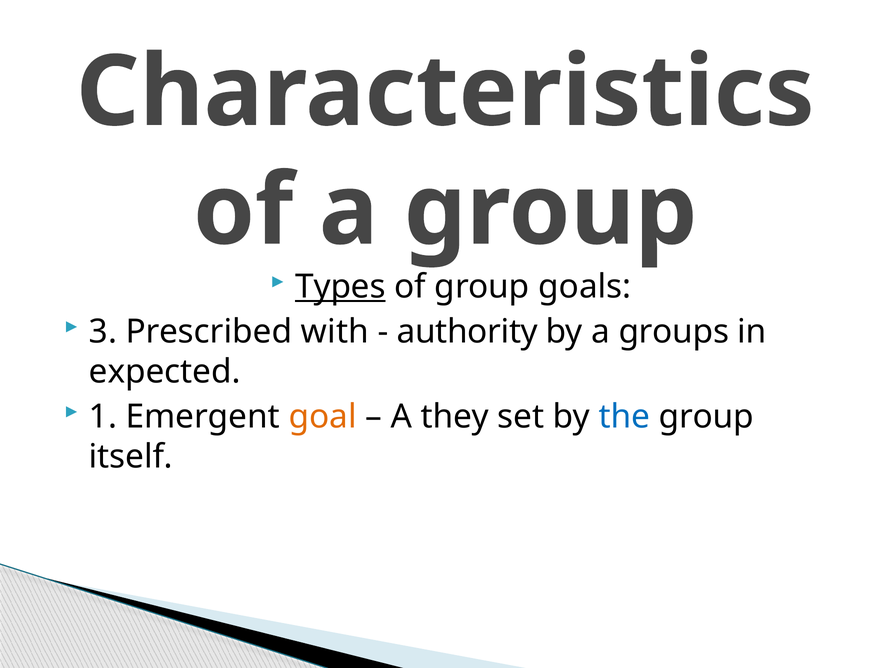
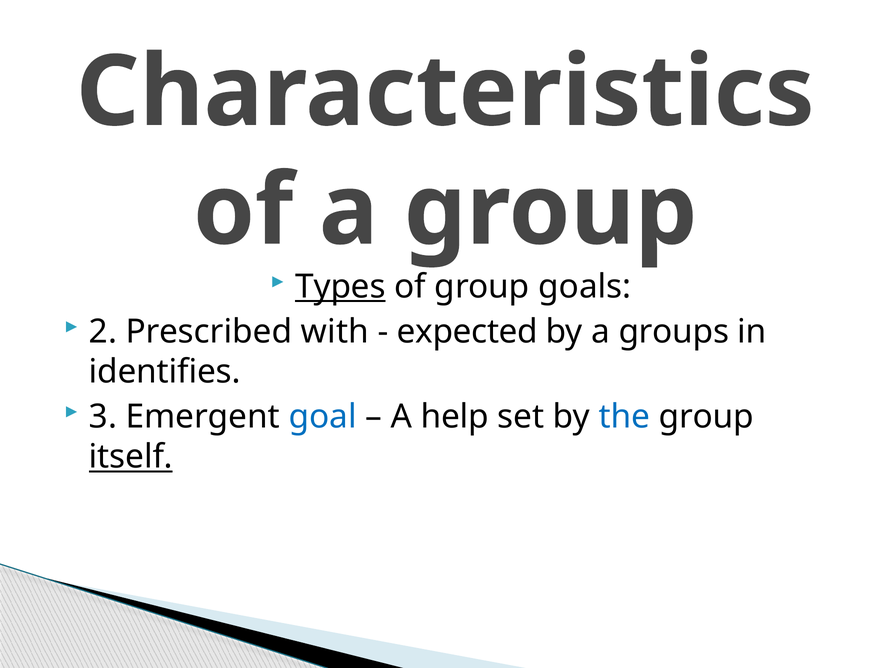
3: 3 -> 2
authority: authority -> expected
expected: expected -> identifies
1: 1 -> 3
goal colour: orange -> blue
they: they -> help
itself underline: none -> present
